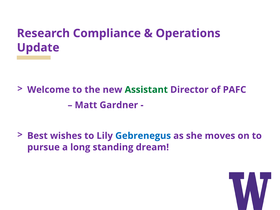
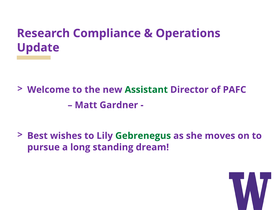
Gebrenegus colour: blue -> green
